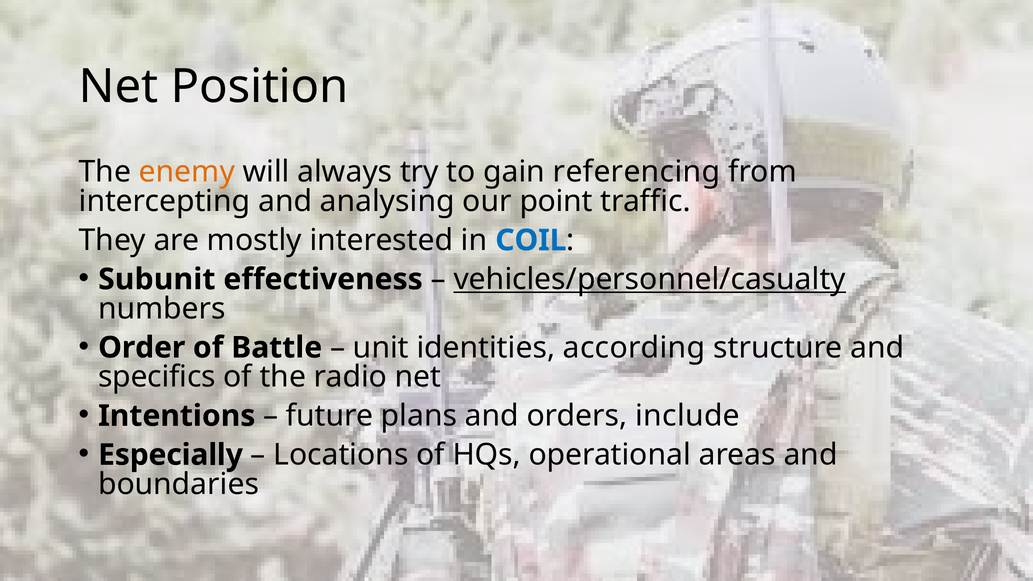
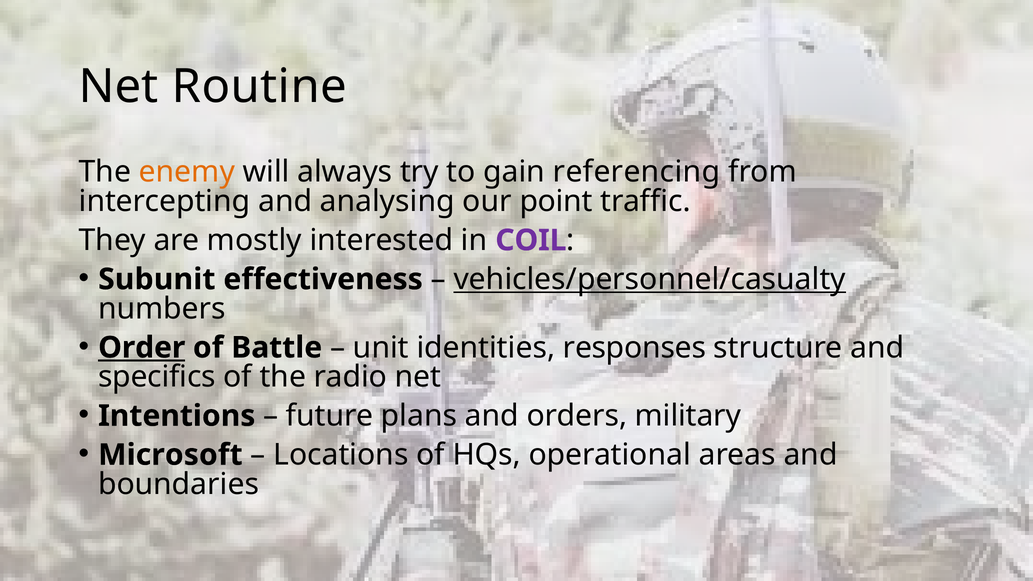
Position: Position -> Routine
COIL colour: blue -> purple
Order underline: none -> present
according: according -> responses
include: include -> military
Especially: Especially -> Microsoft
